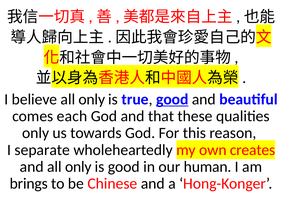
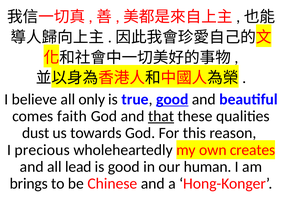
each: each -> faith
that underline: none -> present
only at (36, 133): only -> dust
separate: separate -> precious
and all only: only -> lead
